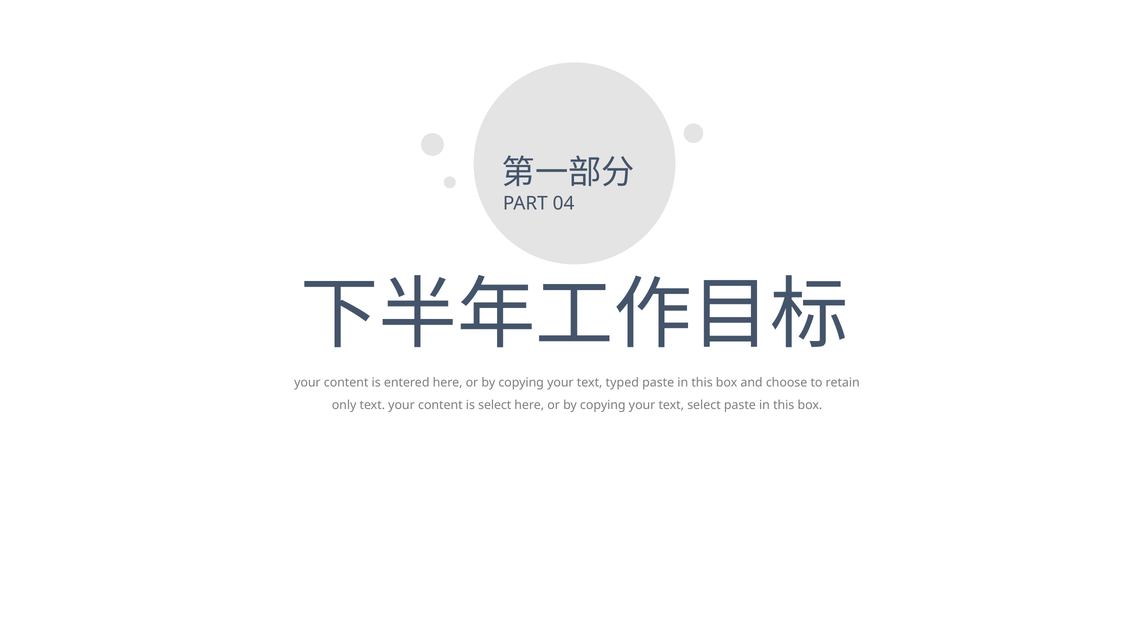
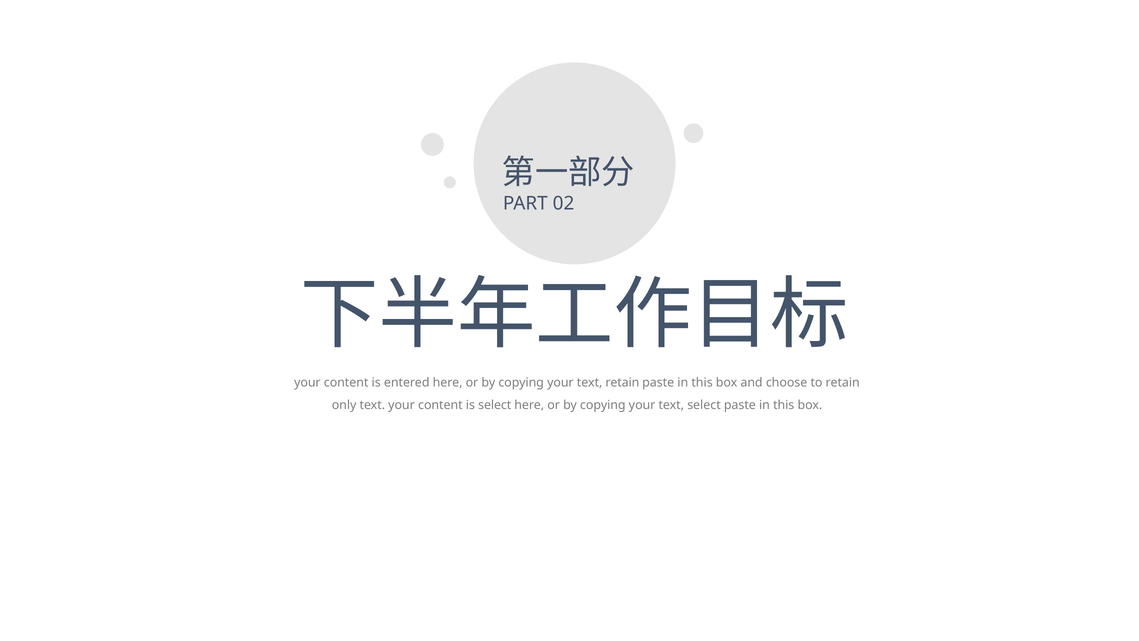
04: 04 -> 02
text typed: typed -> retain
